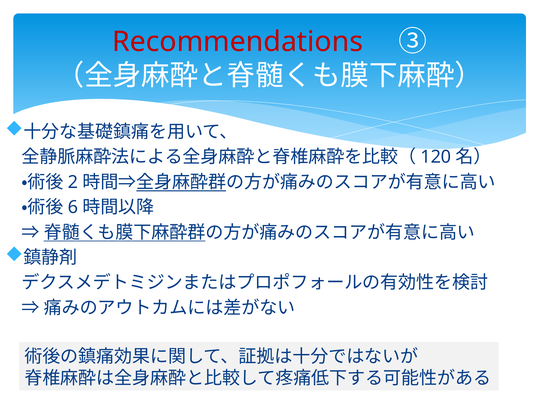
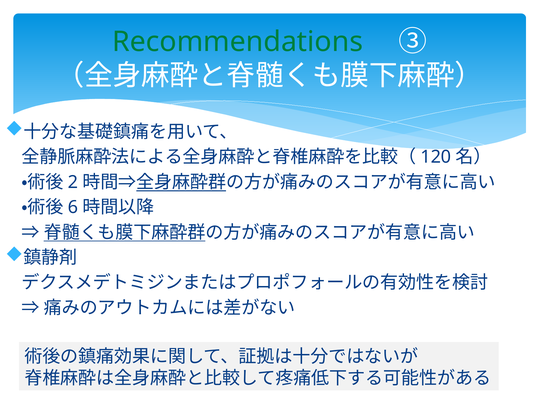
Recommendations colour: red -> green
